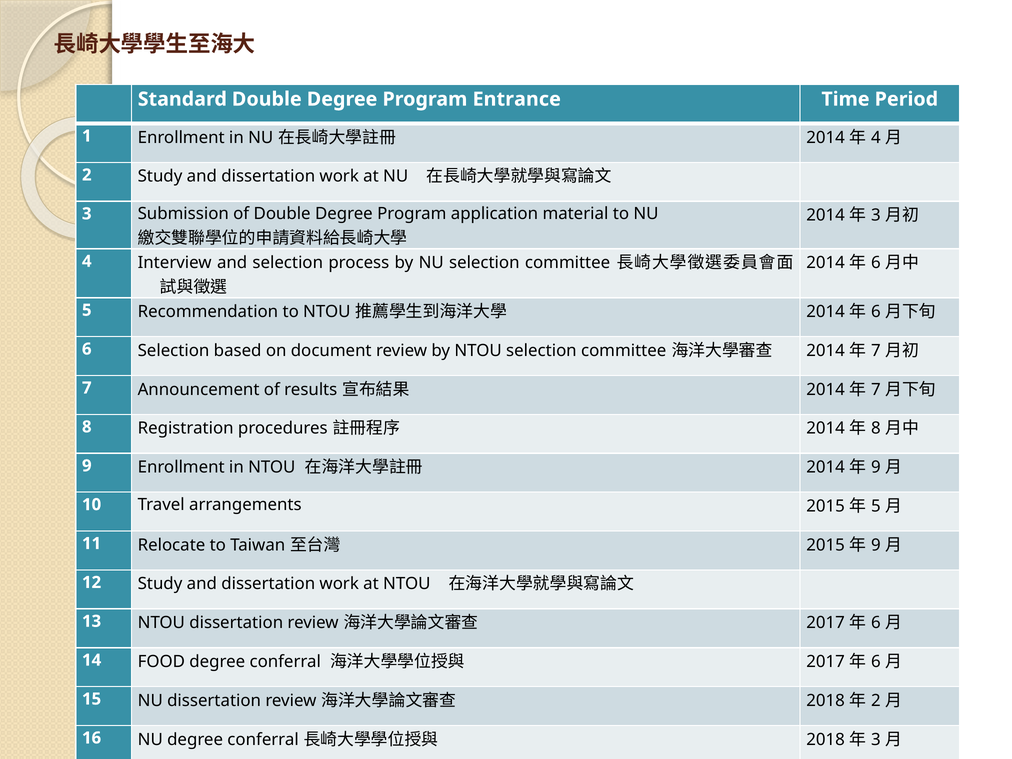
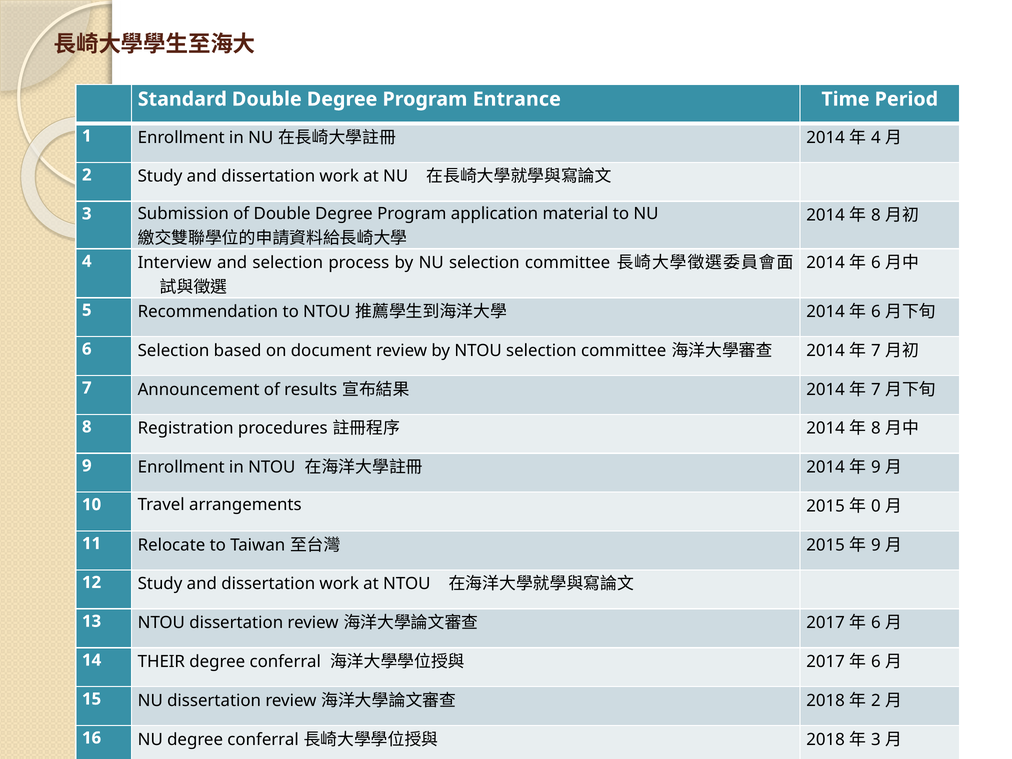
3 at (876, 215): 3 -> 8
5 at (876, 506): 5 -> 0
FOOD: FOOD -> THEIR
